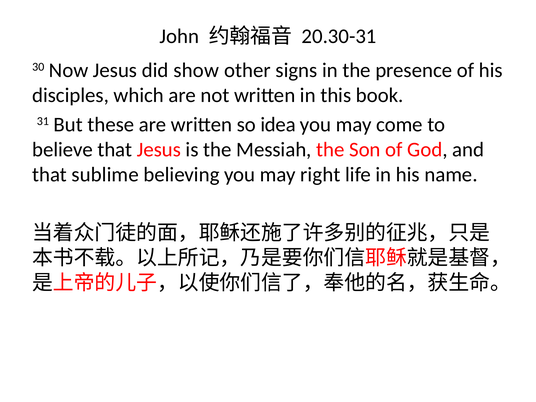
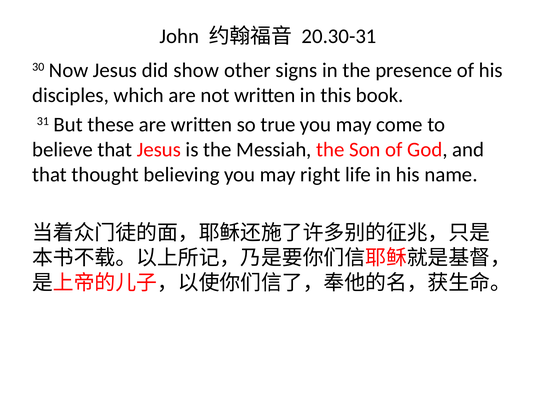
idea: idea -> true
sublime: sublime -> thought
